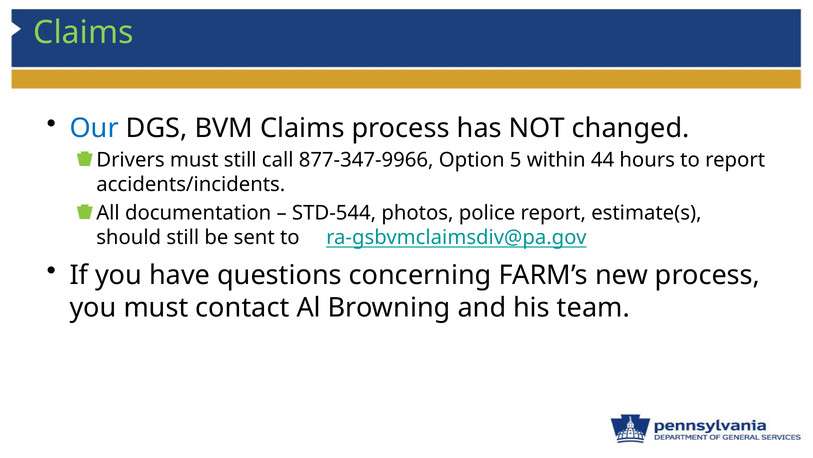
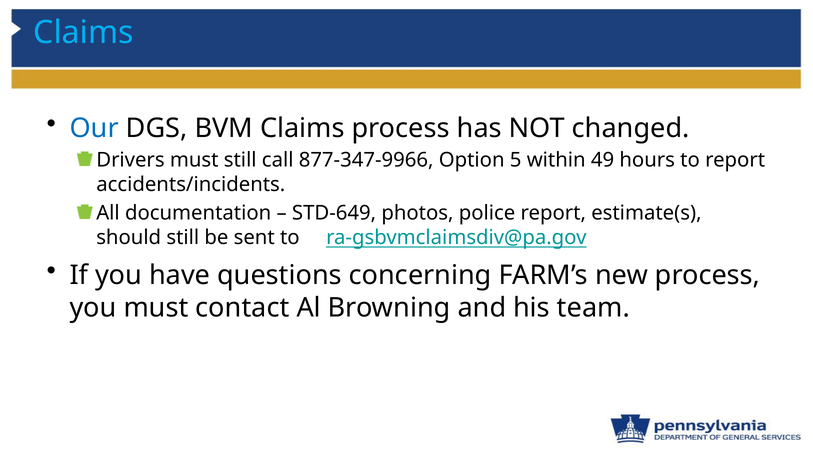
Claims at (83, 33) colour: light green -> light blue
44: 44 -> 49
STD-544: STD-544 -> STD-649
